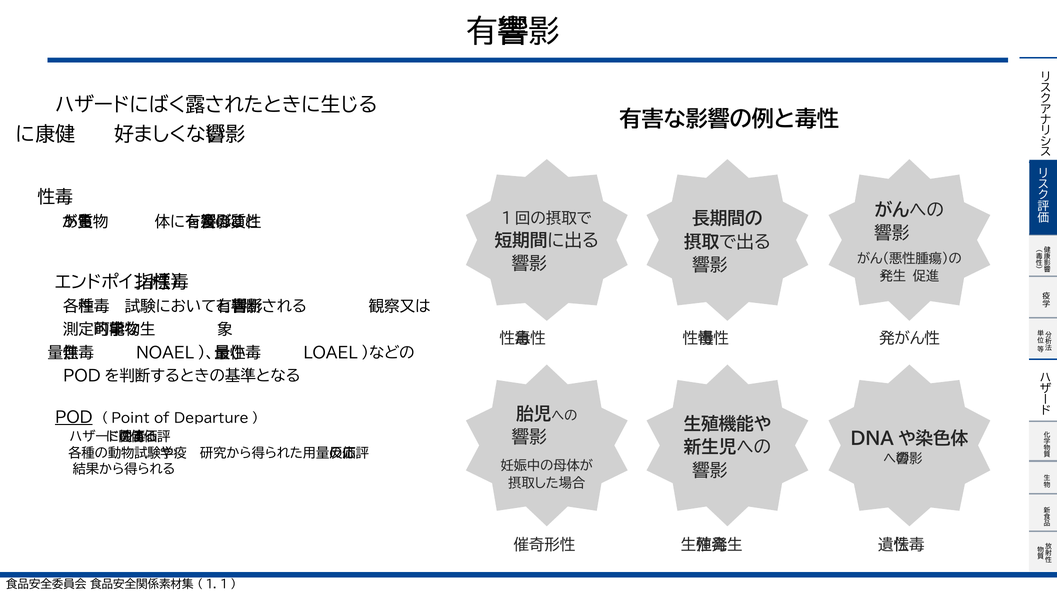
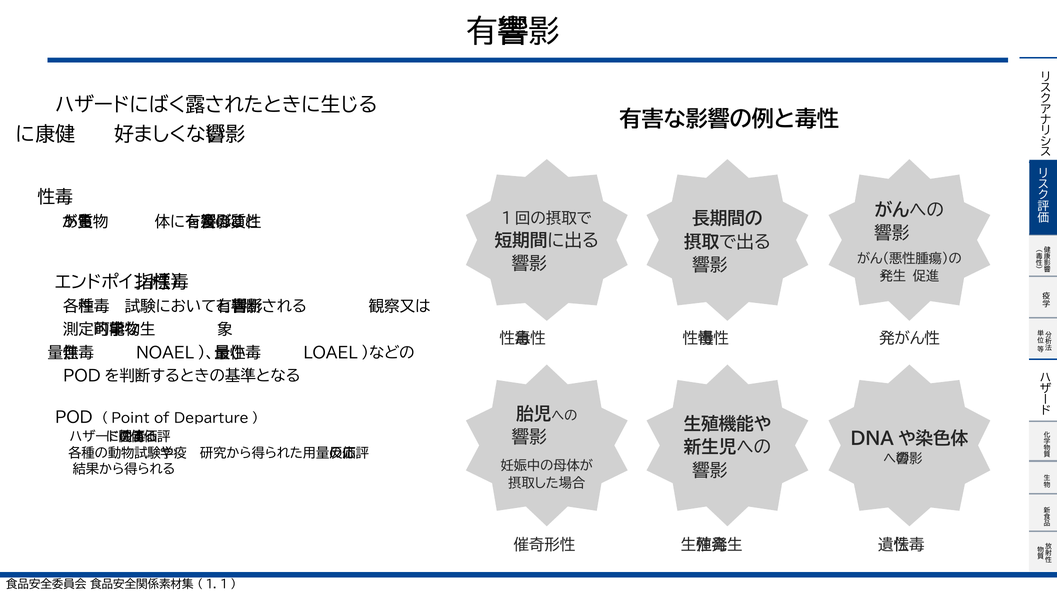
POD underline: present -> none
